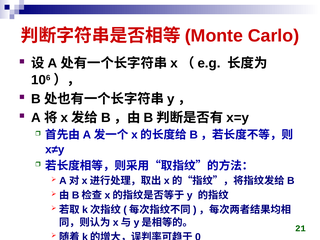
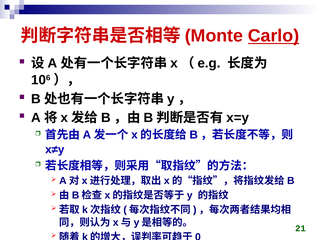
Carlo underline: none -> present
